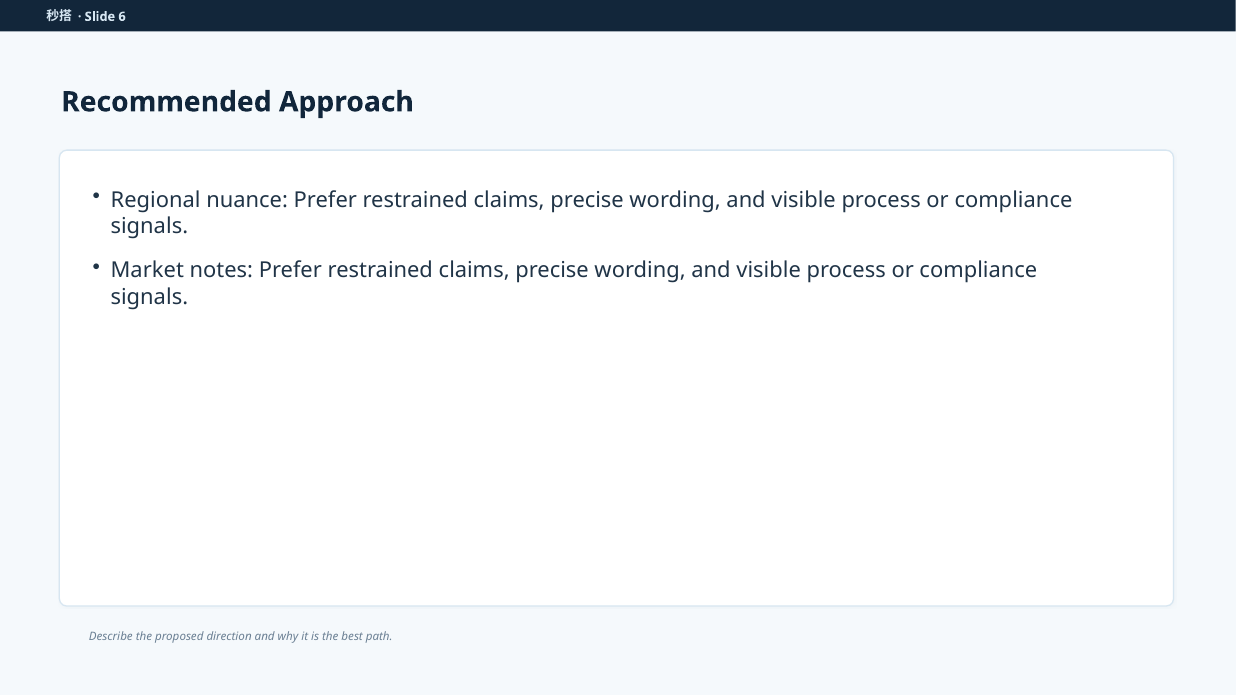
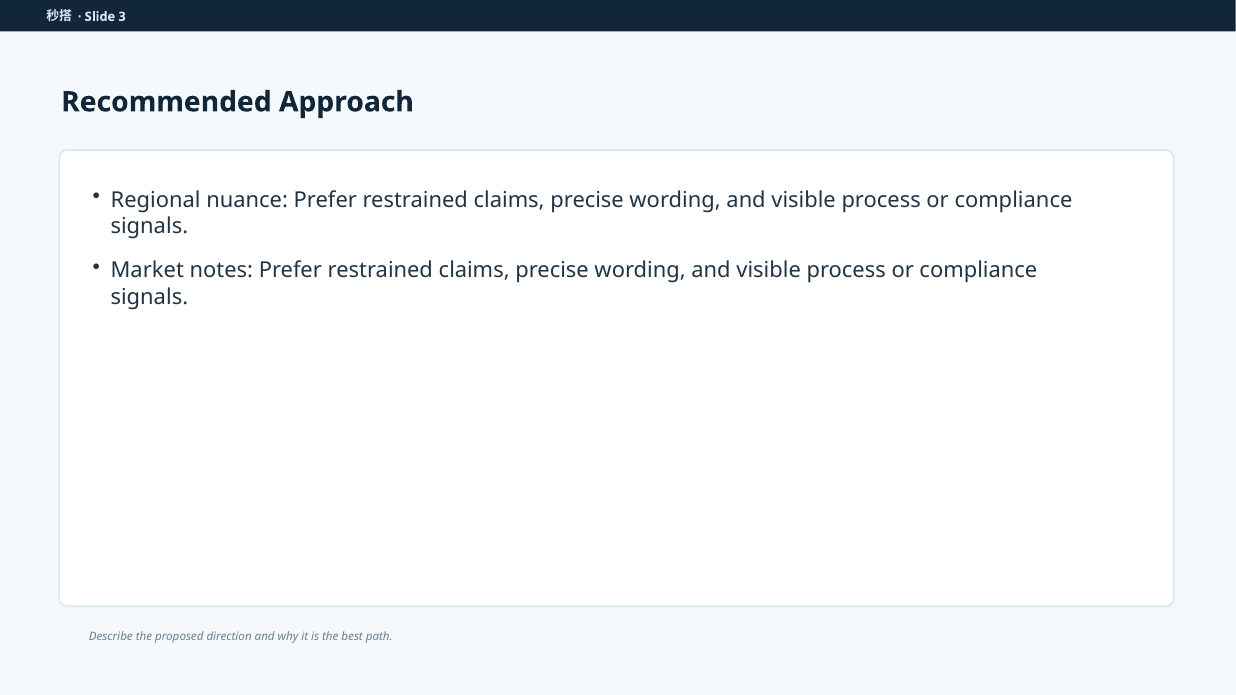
6: 6 -> 3
